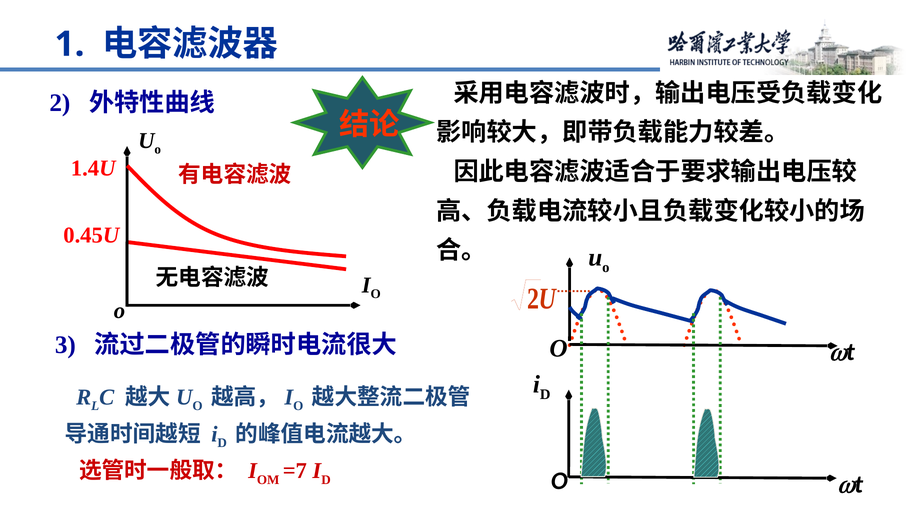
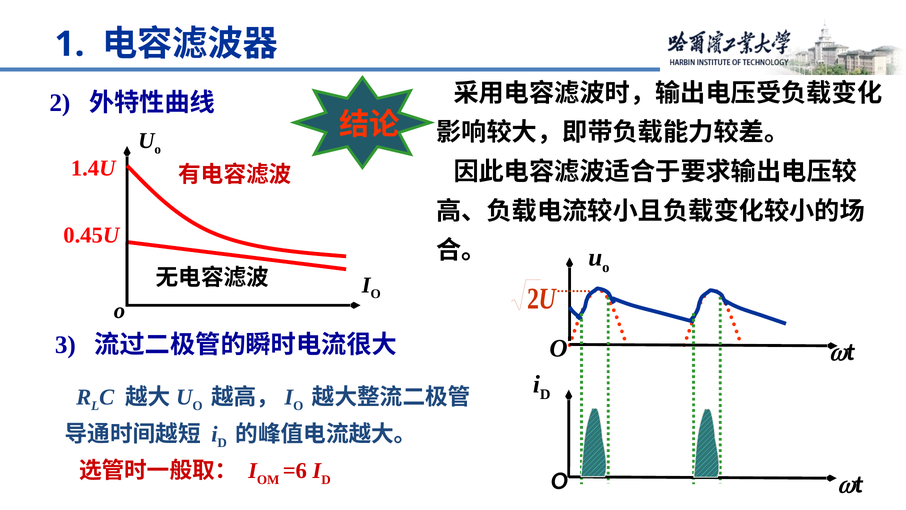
=7: =7 -> =6
